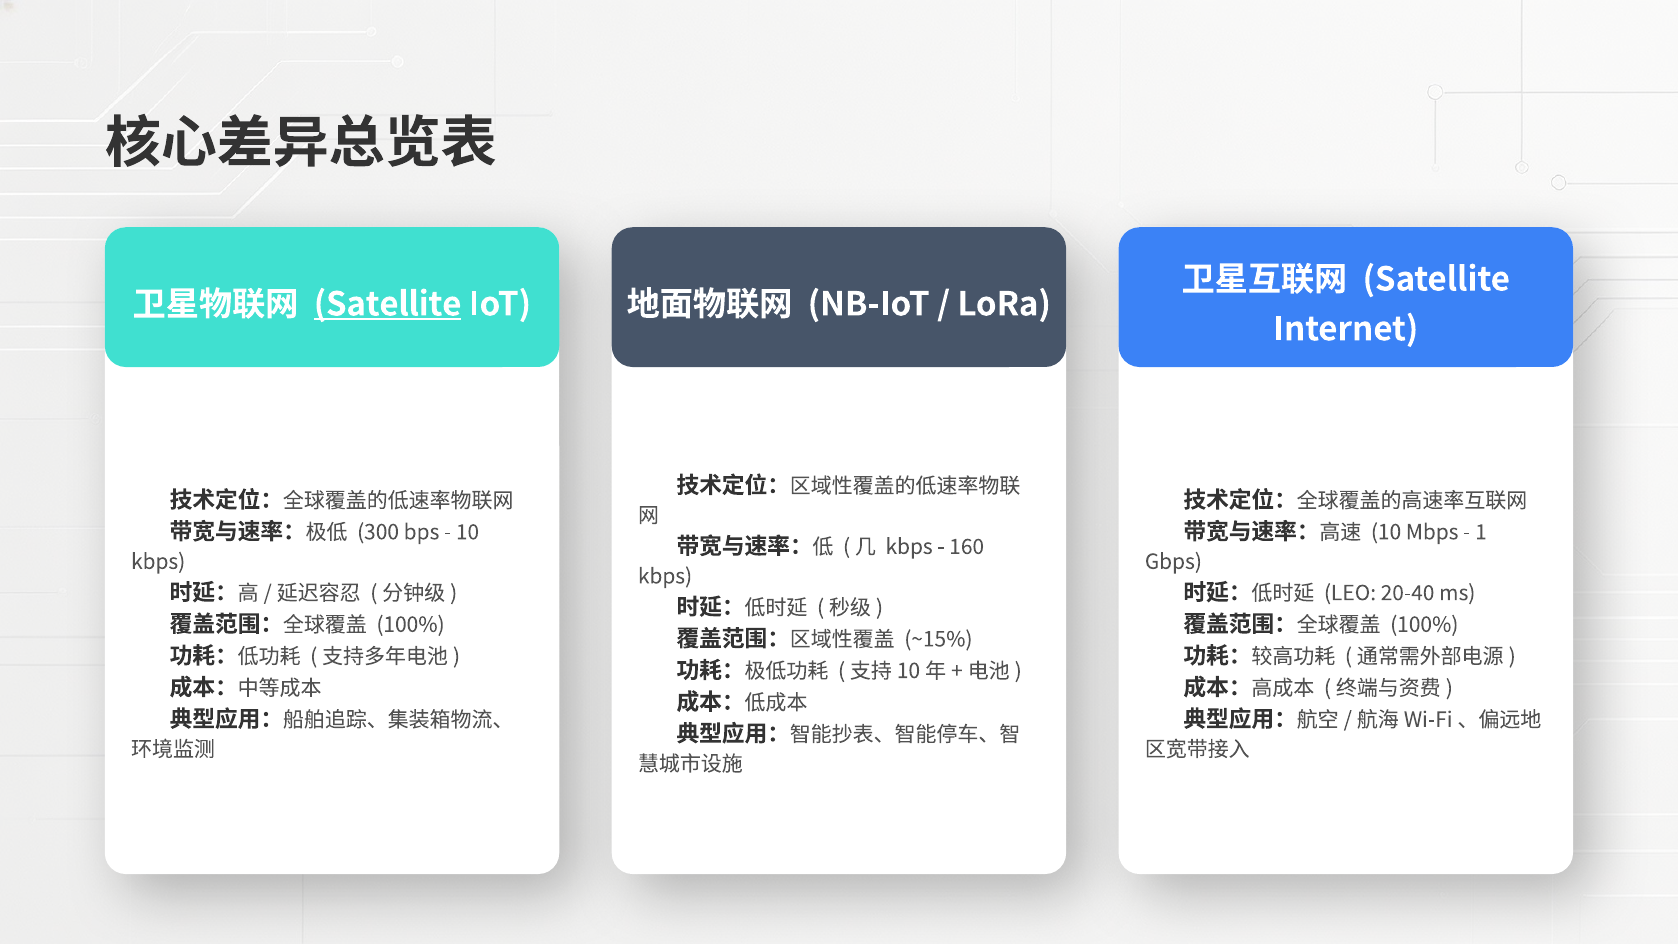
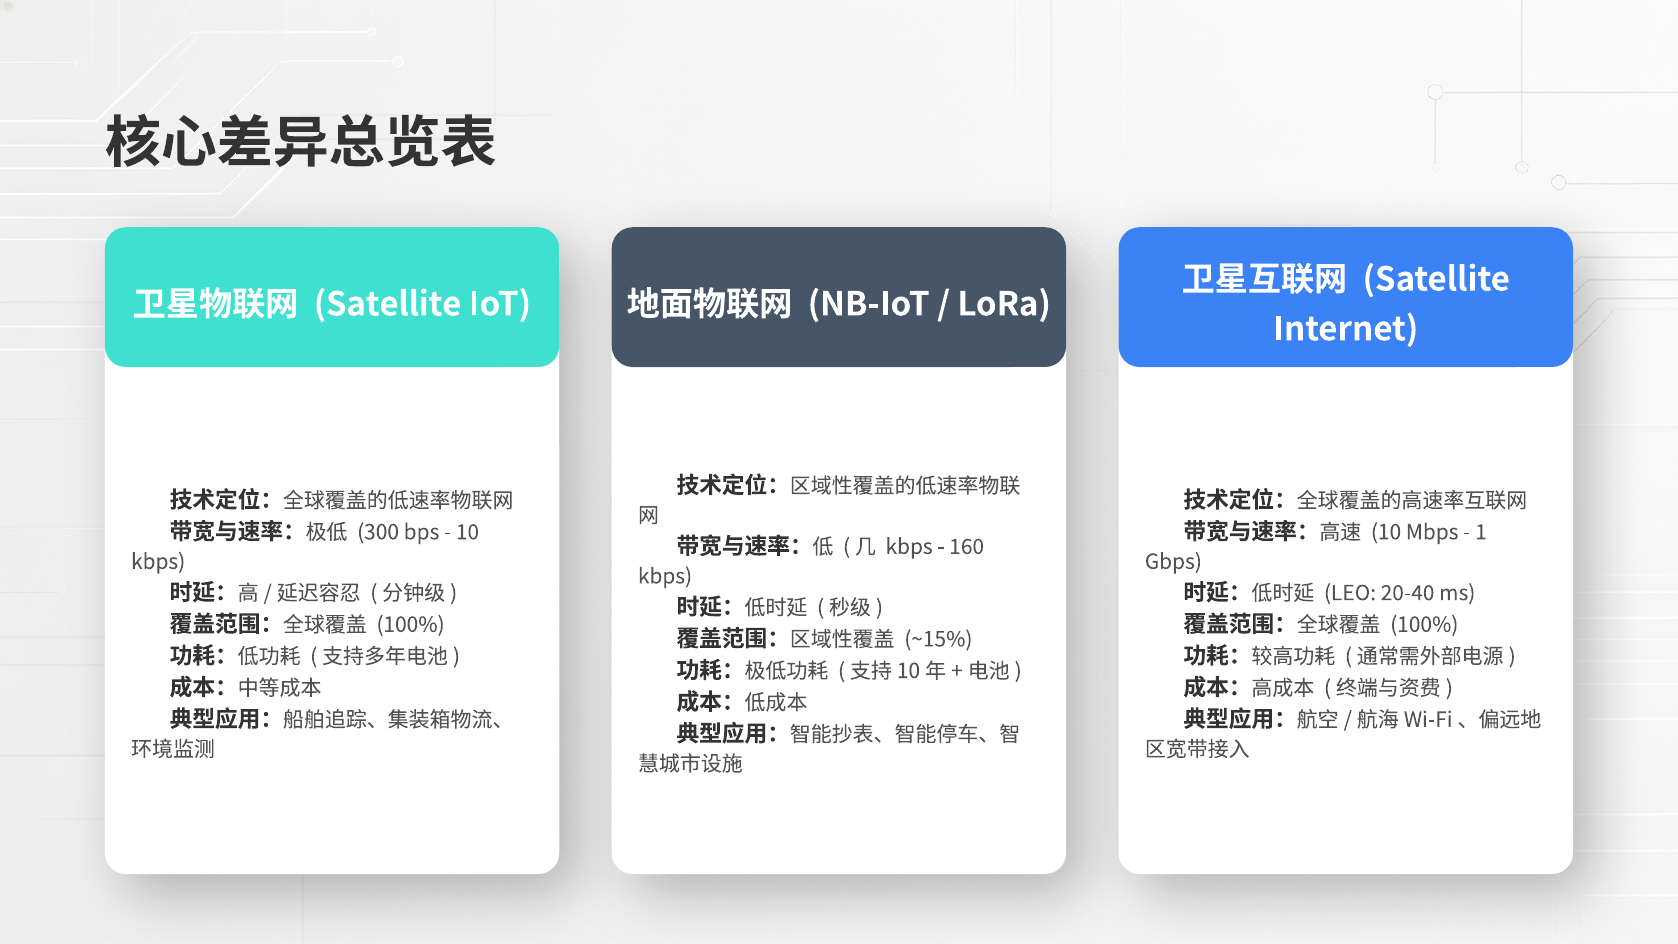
Satellite at (388, 304) underline: present -> none
